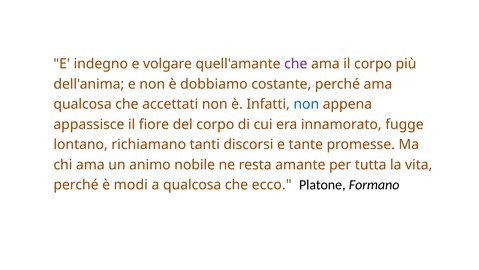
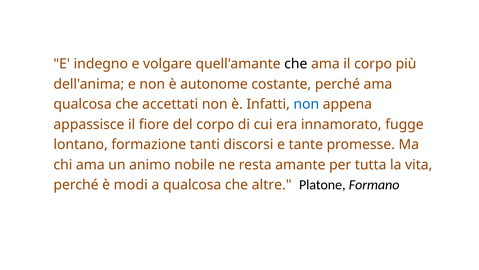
che at (296, 64) colour: purple -> black
dobbiamo: dobbiamo -> autonome
richiamano: richiamano -> formazione
ecco: ecco -> altre
